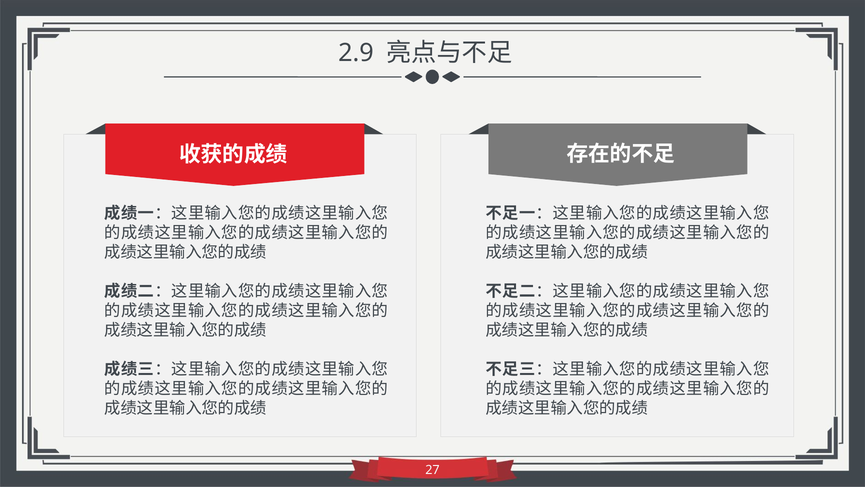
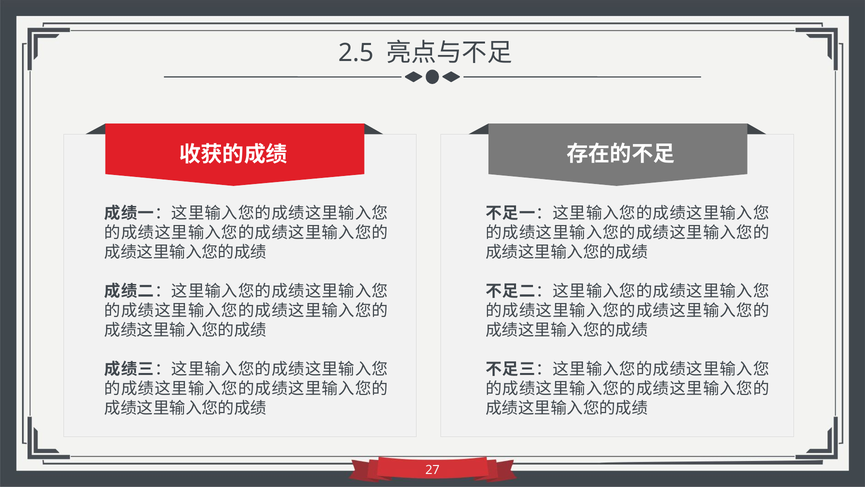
2.9: 2.9 -> 2.5
